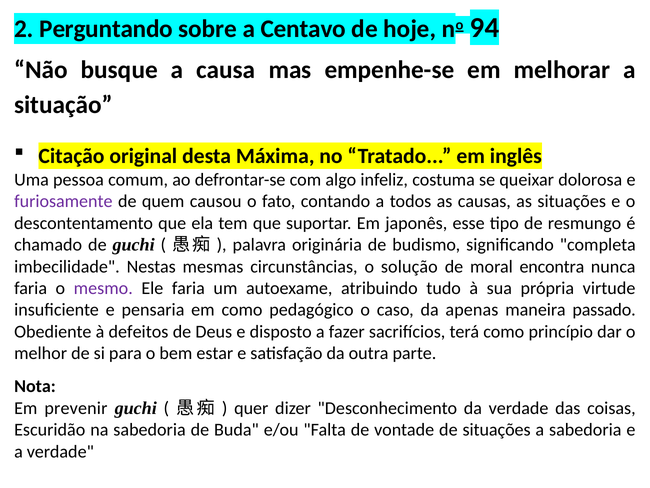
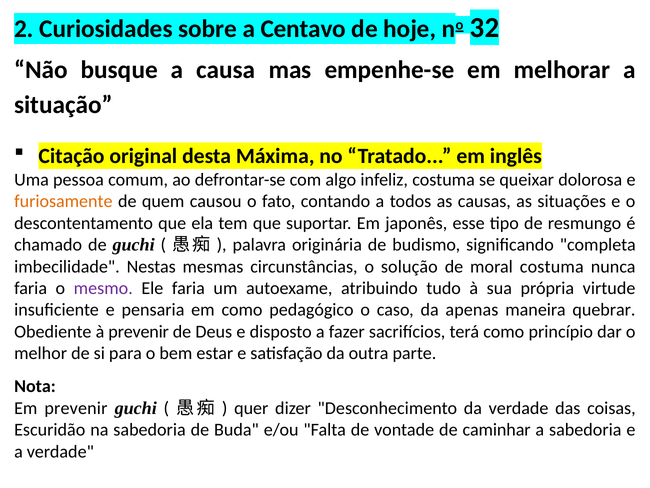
Perguntando: Perguntando -> Curiosidades
94: 94 -> 32
furiosamente colour: purple -> orange
moral encontra: encontra -> costuma
passado: passado -> quebrar
à defeitos: defeitos -> prevenir
de situações: situações -> caminhar
